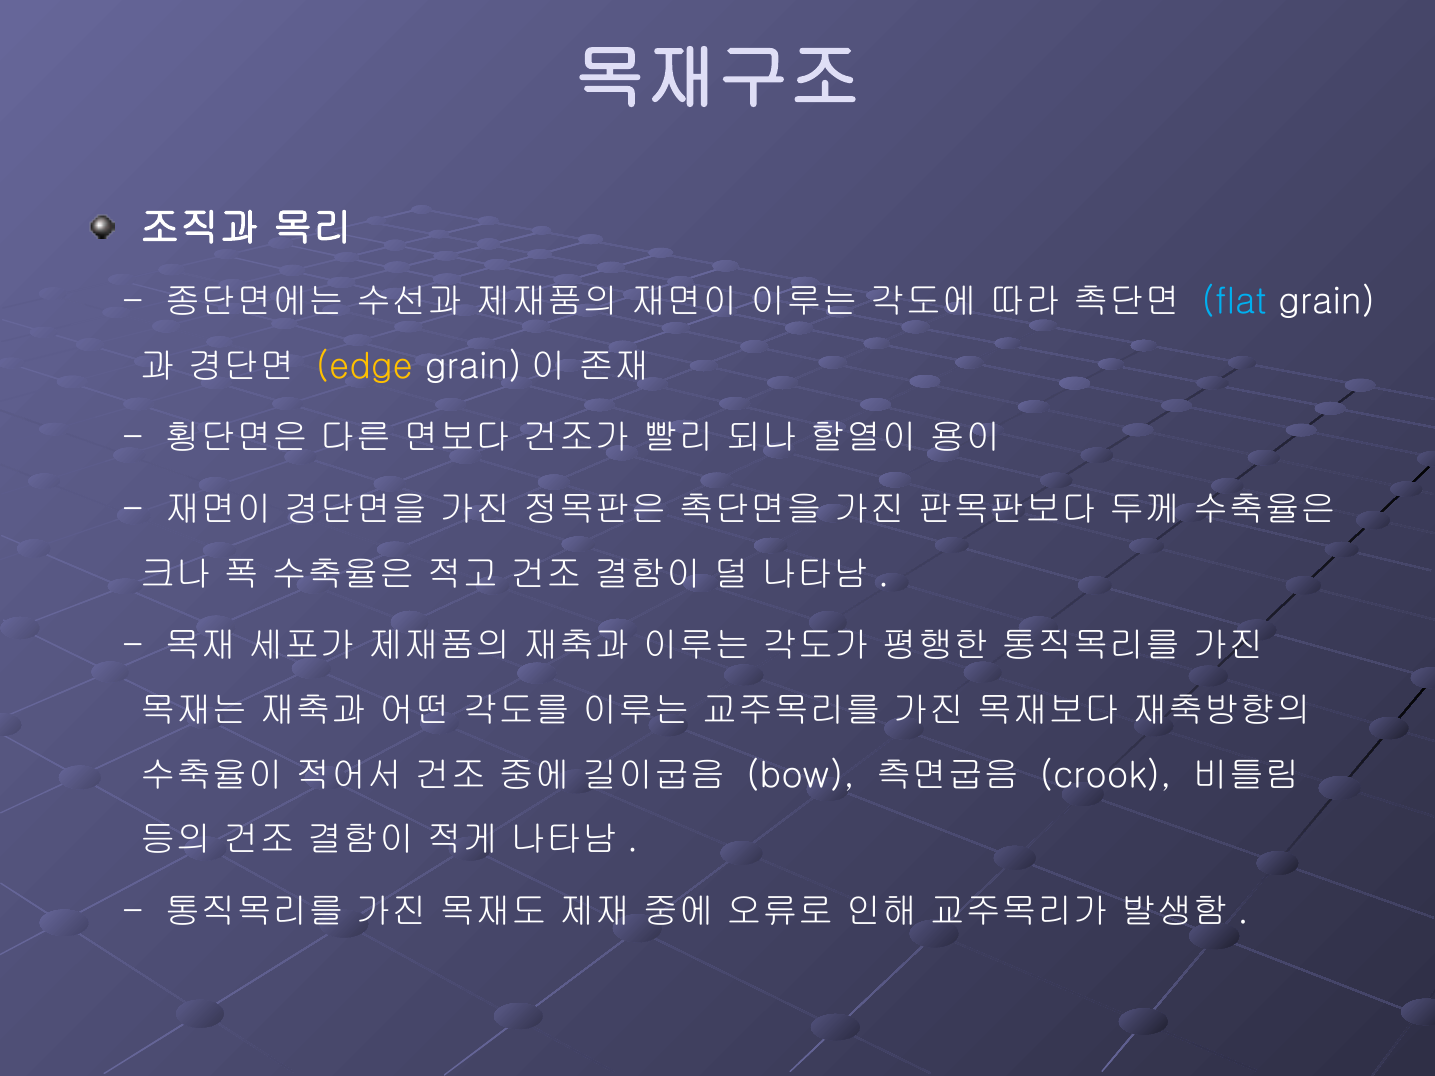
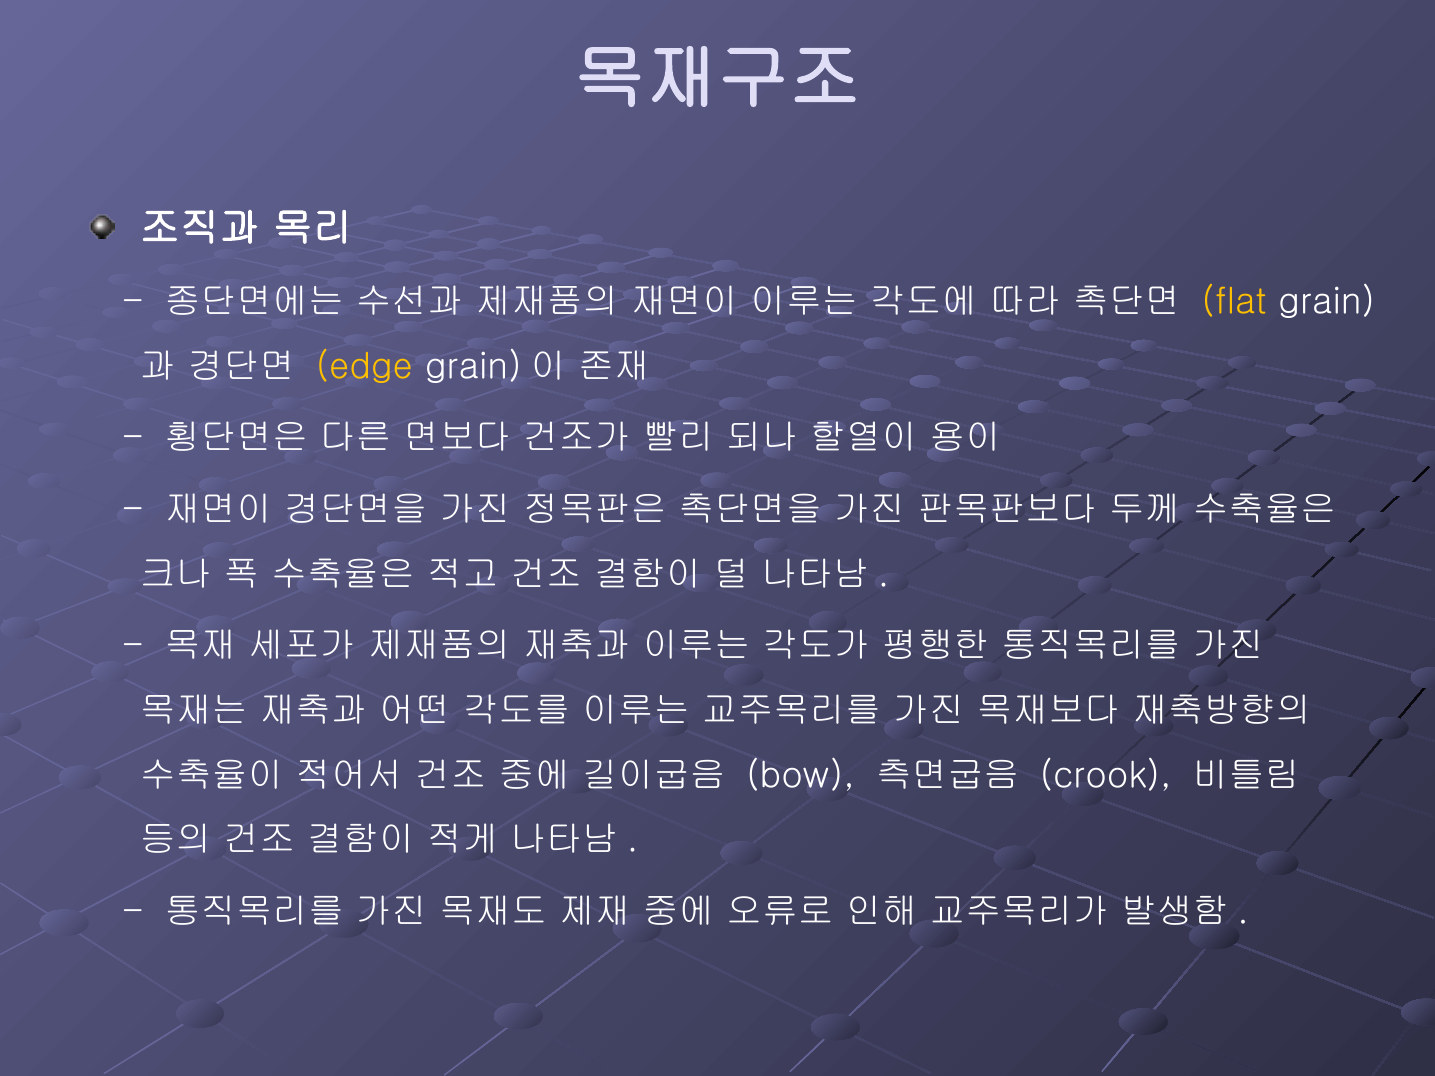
flat colour: light blue -> yellow
